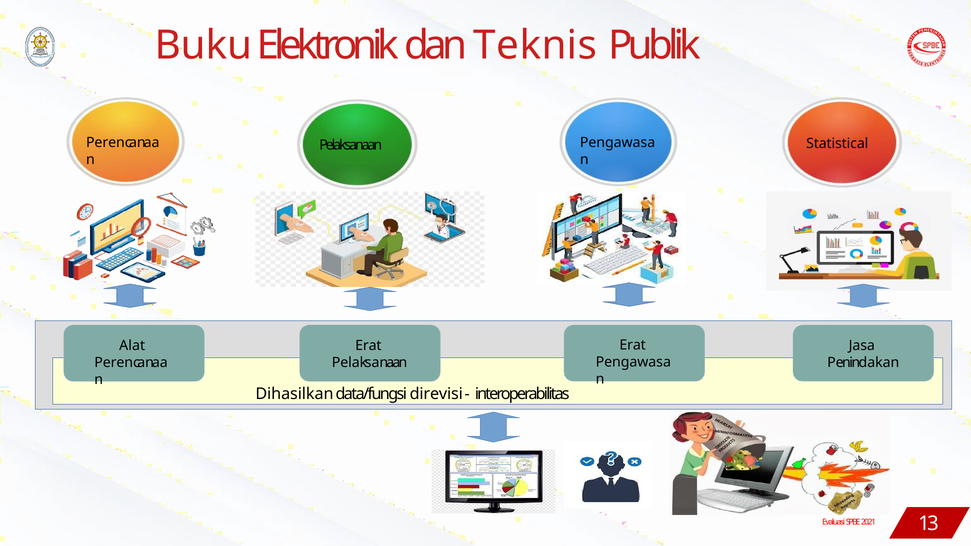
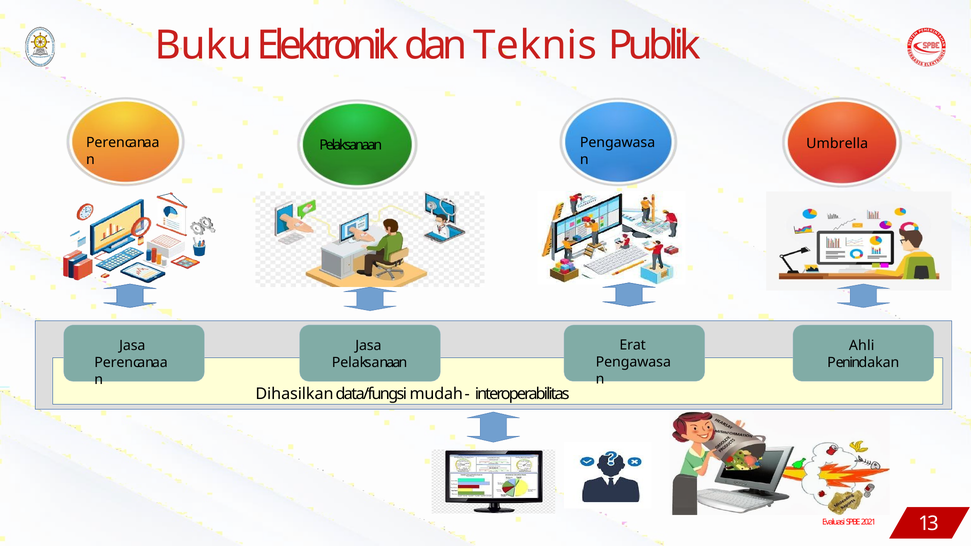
Statistical: Statistical -> Umbrella
Alat at (132, 345): Alat -> Jasa
Erat at (368, 345): Erat -> Jasa
Jasa: Jasa -> Ahli
direvisi: direvisi -> mudah
